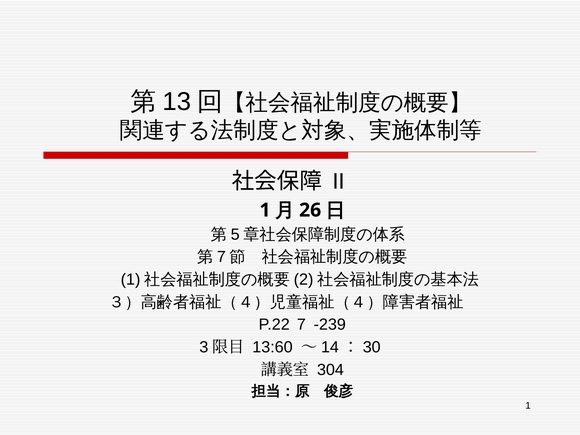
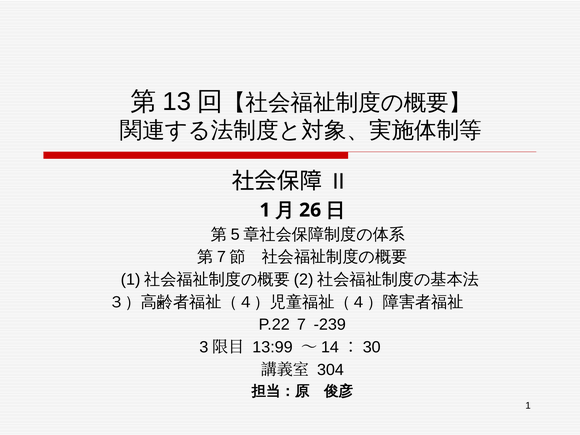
13:60: 13:60 -> 13:99
